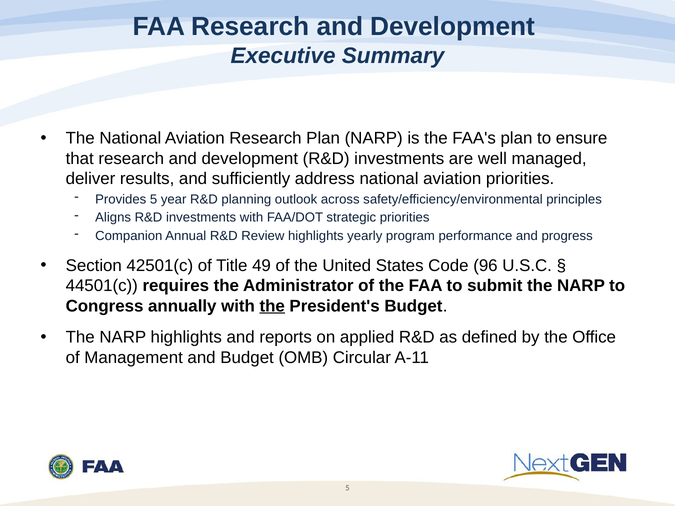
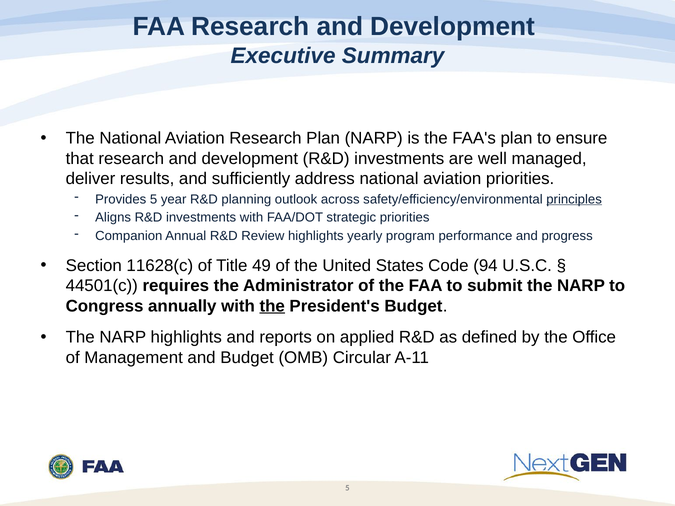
principles underline: none -> present
42501(c: 42501(c -> 11628(c
96: 96 -> 94
